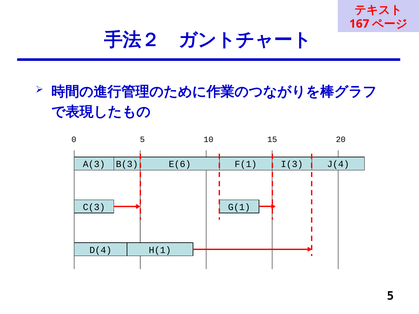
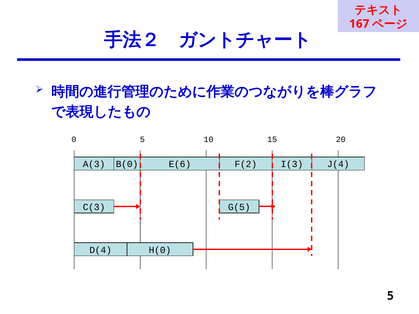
B(3: B(3 -> B(0
F(1: F(1 -> F(2
G(1: G(1 -> G(5
H(1: H(1 -> H(0
